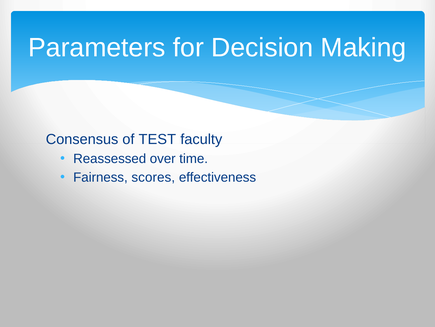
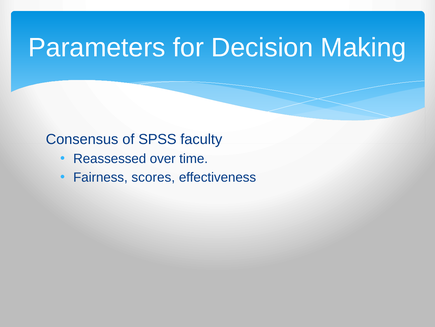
TEST: TEST -> SPSS
